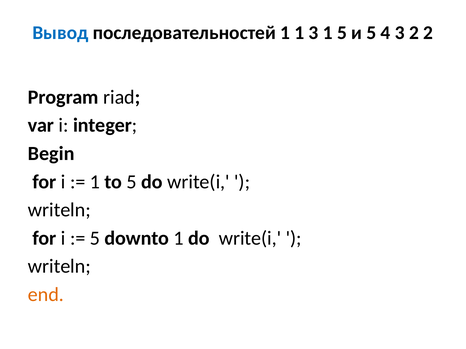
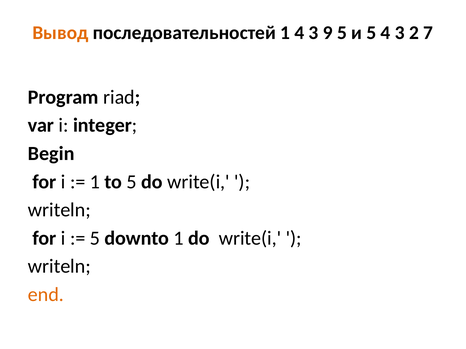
Вывод colour: blue -> orange
1 1: 1 -> 4
3 1: 1 -> 9
2 2: 2 -> 7
